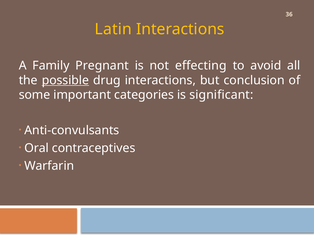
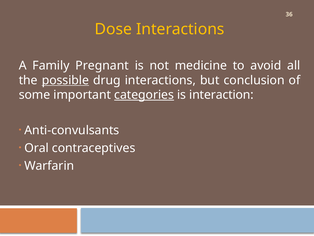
Latin: Latin -> Dose
effecting: effecting -> medicine
categories underline: none -> present
significant: significant -> interaction
